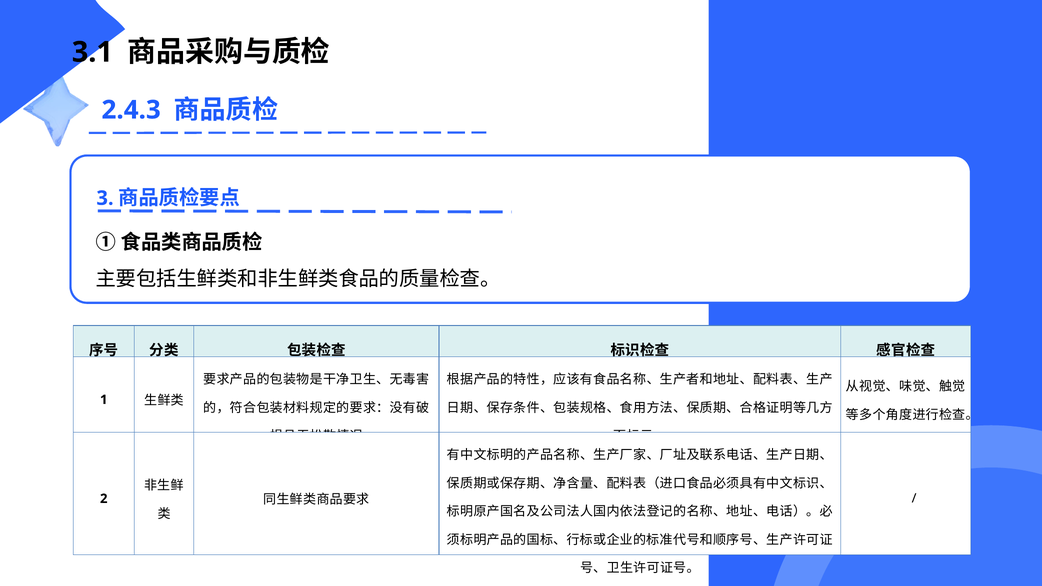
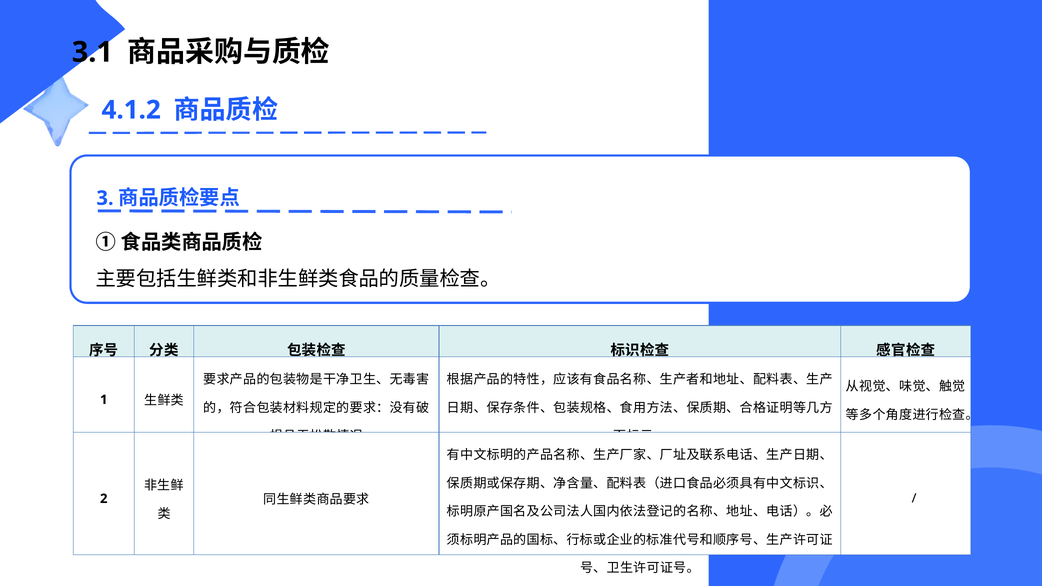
2.4.3: 2.4.3 -> 4.1.2
